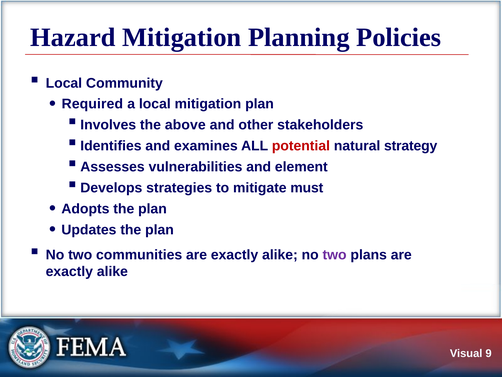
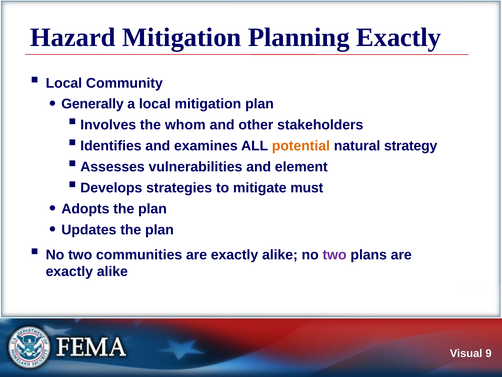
Planning Policies: Policies -> Exactly
Required: Required -> Generally
above: above -> whom
potential colour: red -> orange
